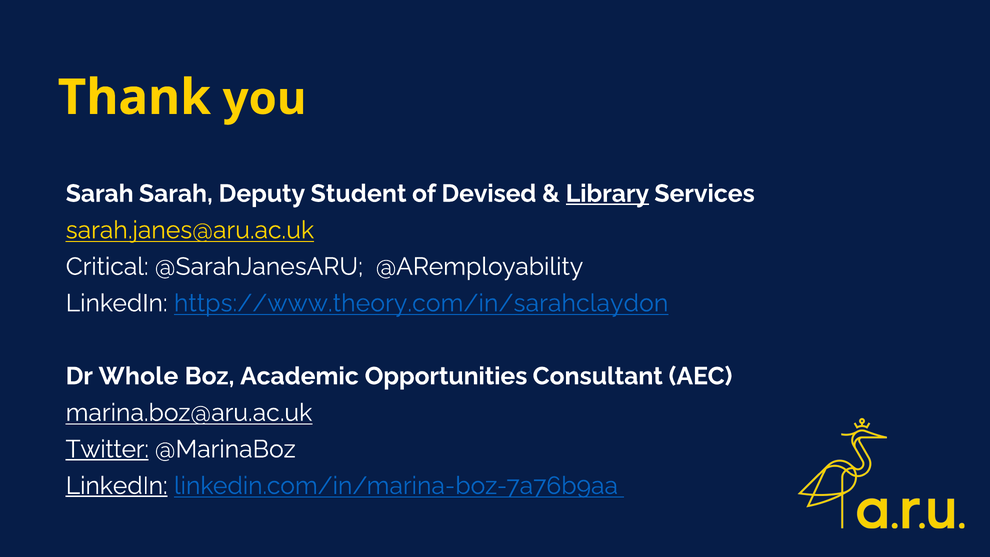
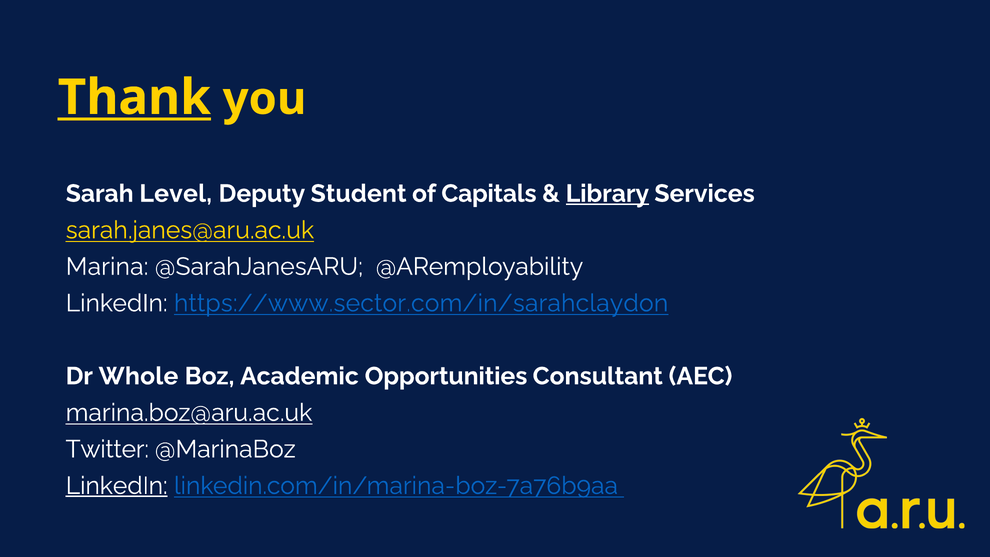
Thank underline: none -> present
Sarah Sarah: Sarah -> Level
Devised: Devised -> Capitals
Critical: Critical -> Marina
https://www.theory.com/in/sarahclaydon: https://www.theory.com/in/sarahclaydon -> https://www.sector.com/in/sarahclaydon
Twitter underline: present -> none
